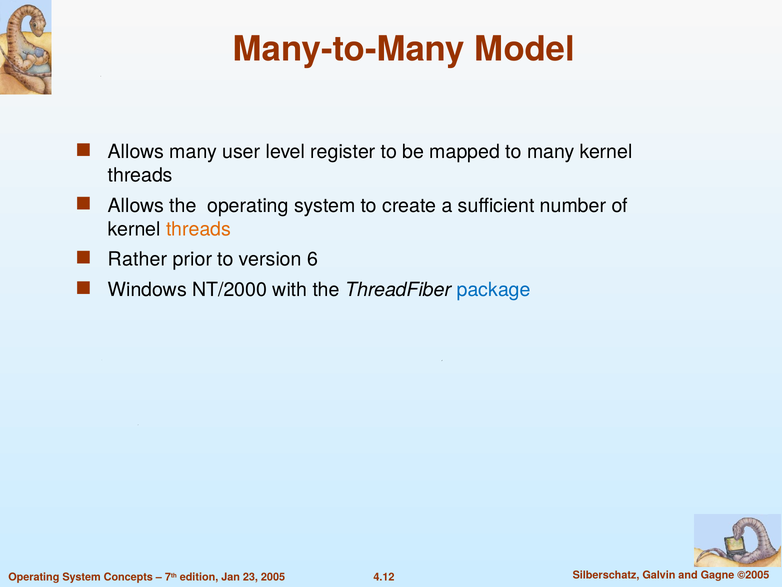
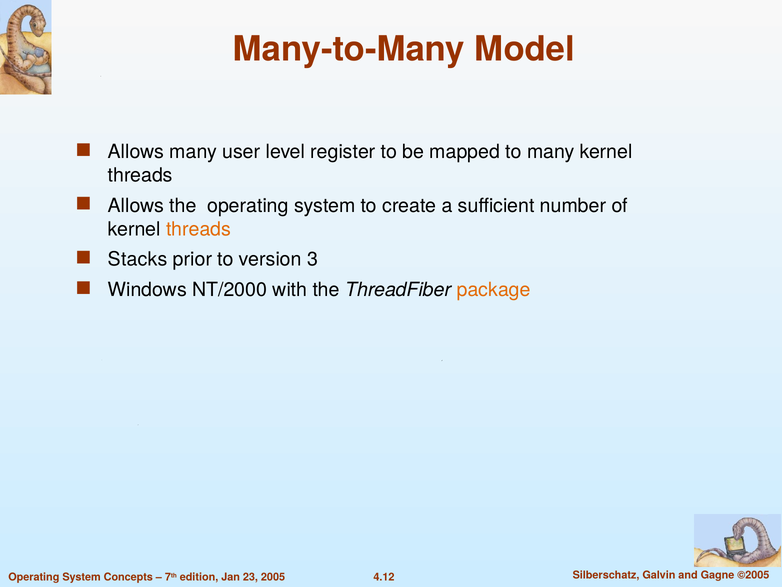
Rather: Rather -> Stacks
6: 6 -> 3
package colour: blue -> orange
